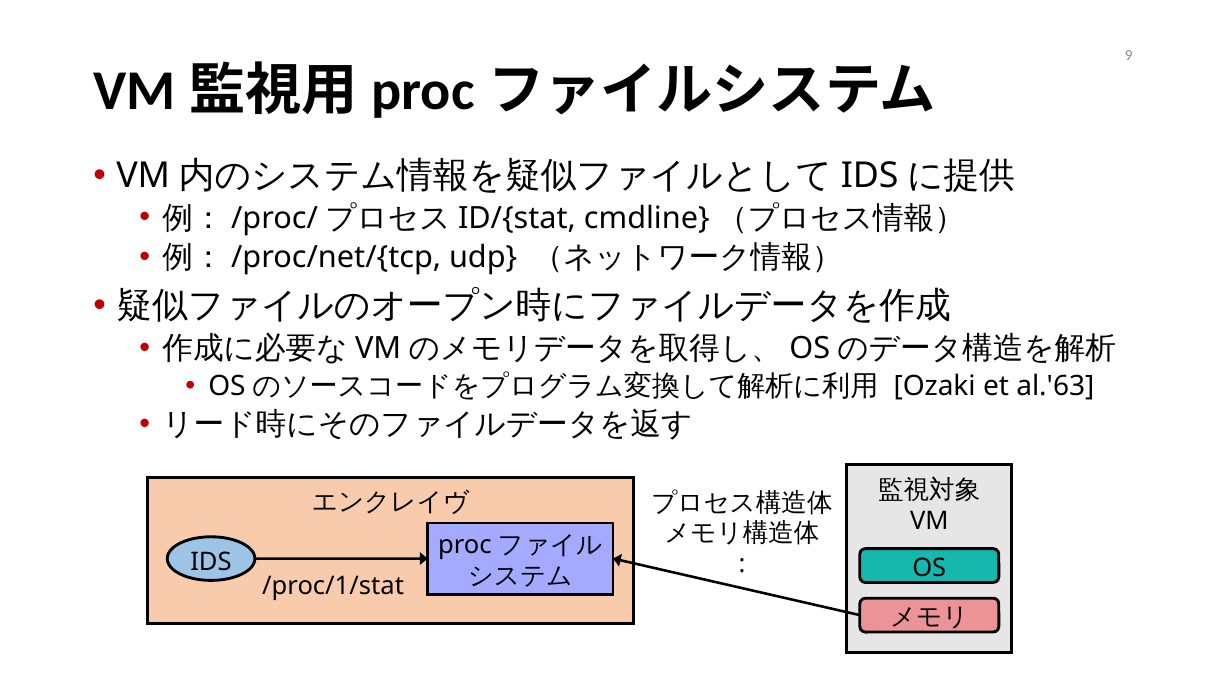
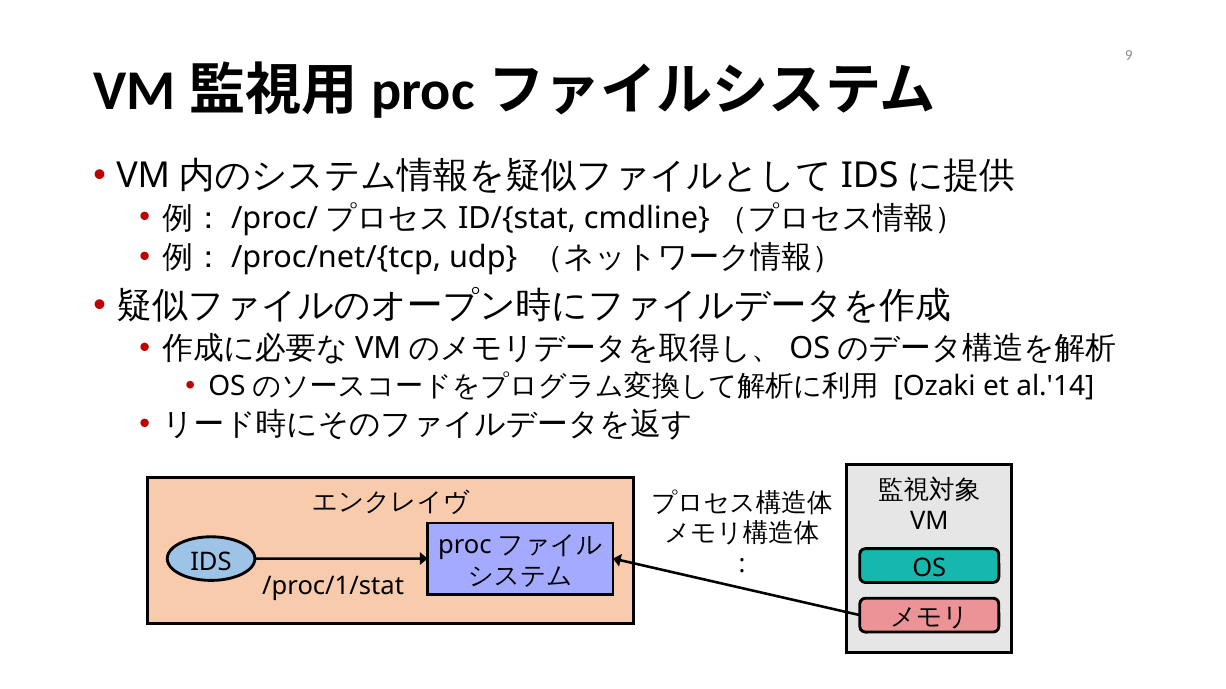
al.'63: al.'63 -> al.'14
